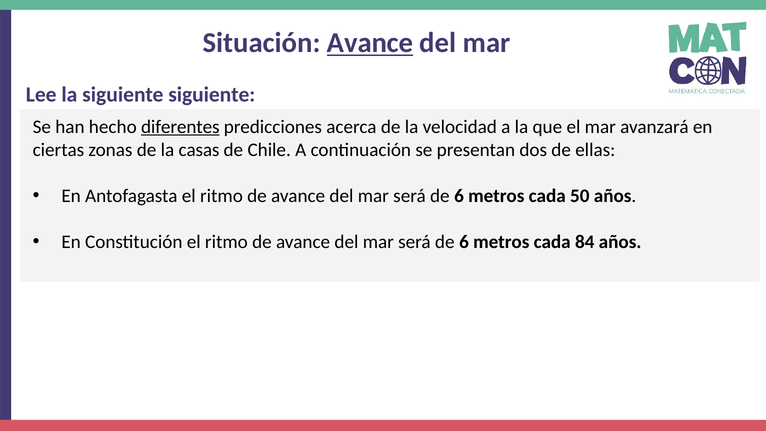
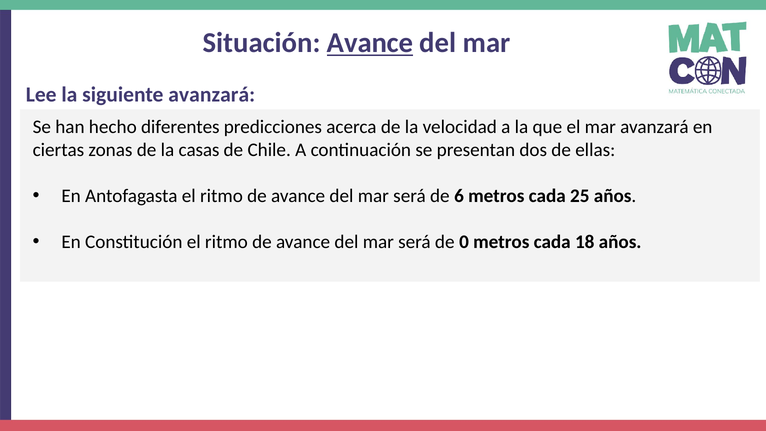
siguiente siguiente: siguiente -> avanzará
diferentes underline: present -> none
50: 50 -> 25
6 at (464, 242): 6 -> 0
84: 84 -> 18
